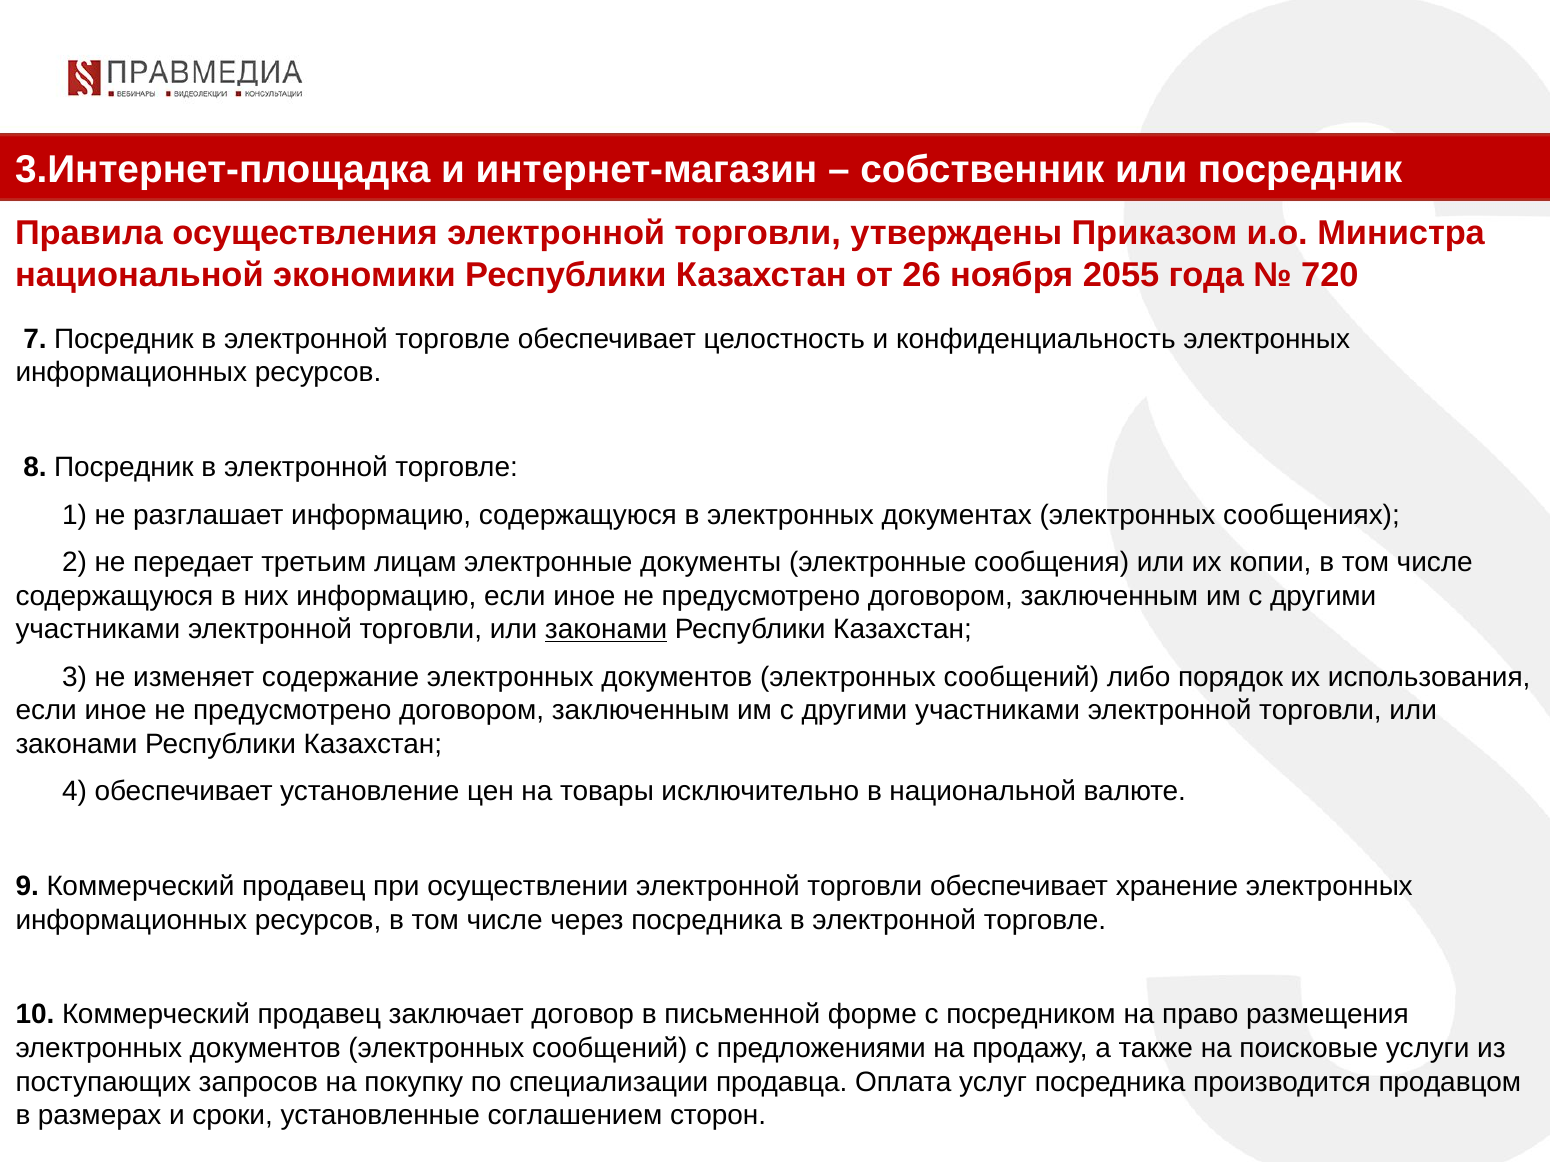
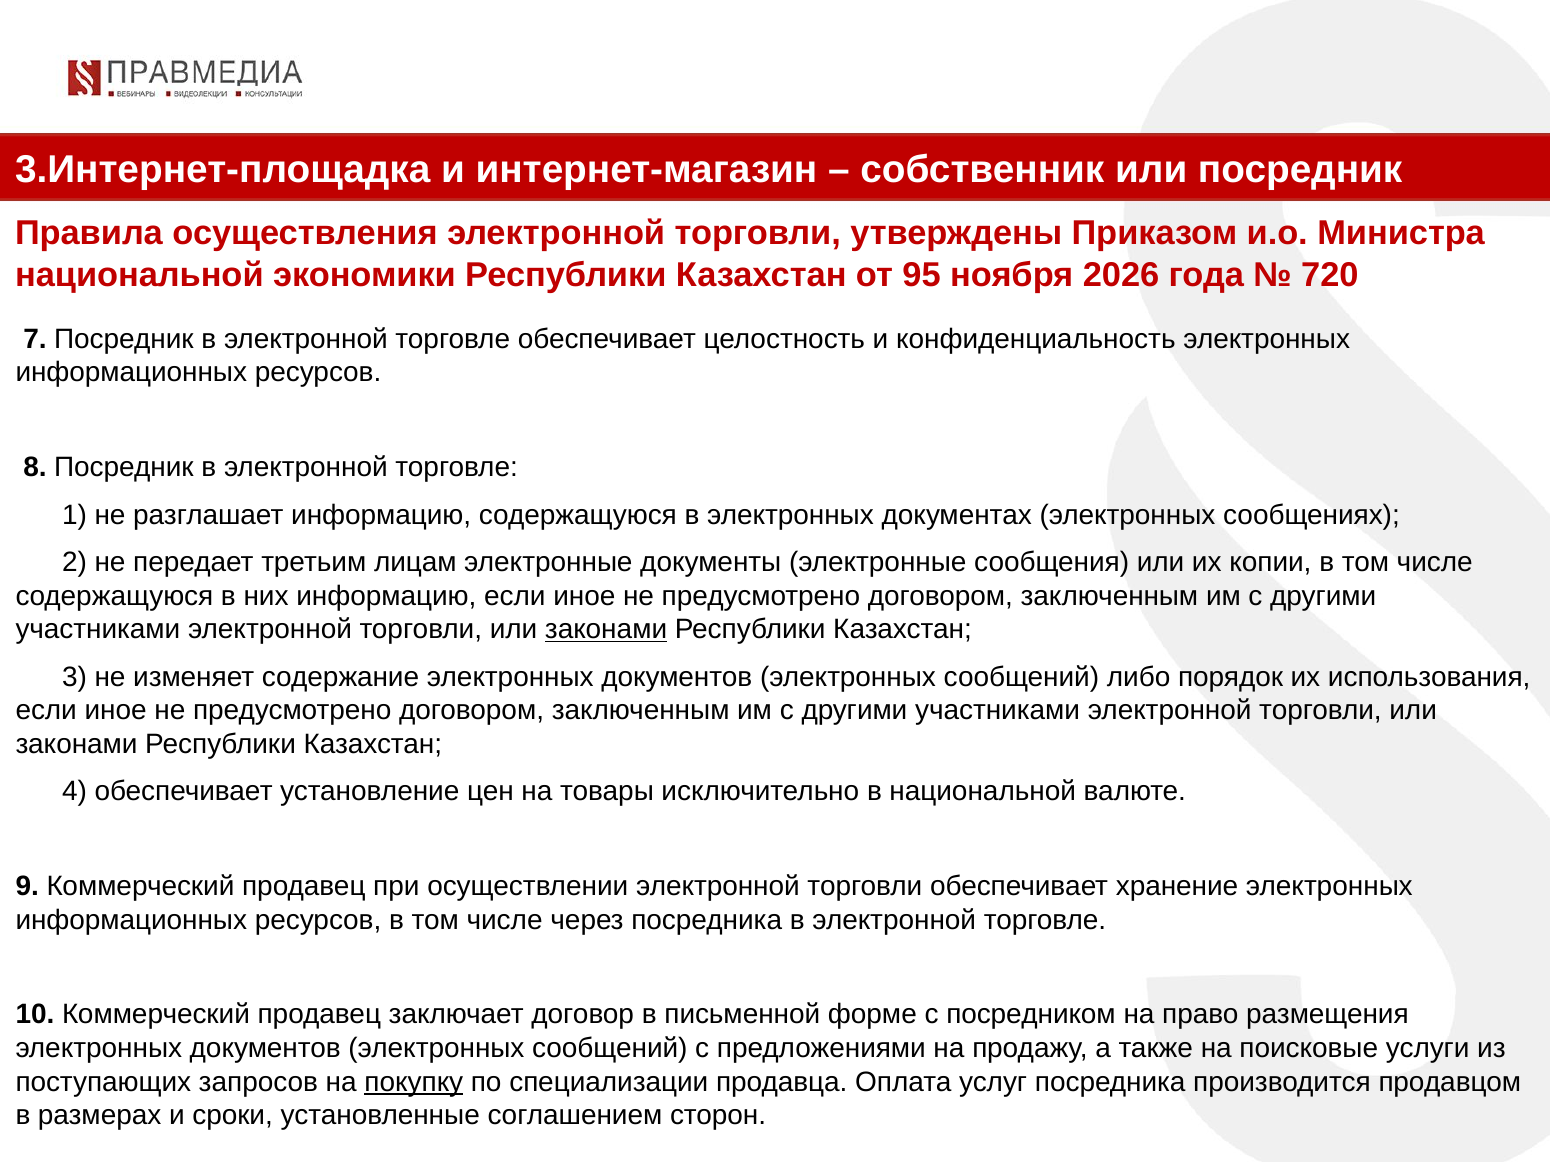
26: 26 -> 95
2055: 2055 -> 2026
покупку underline: none -> present
